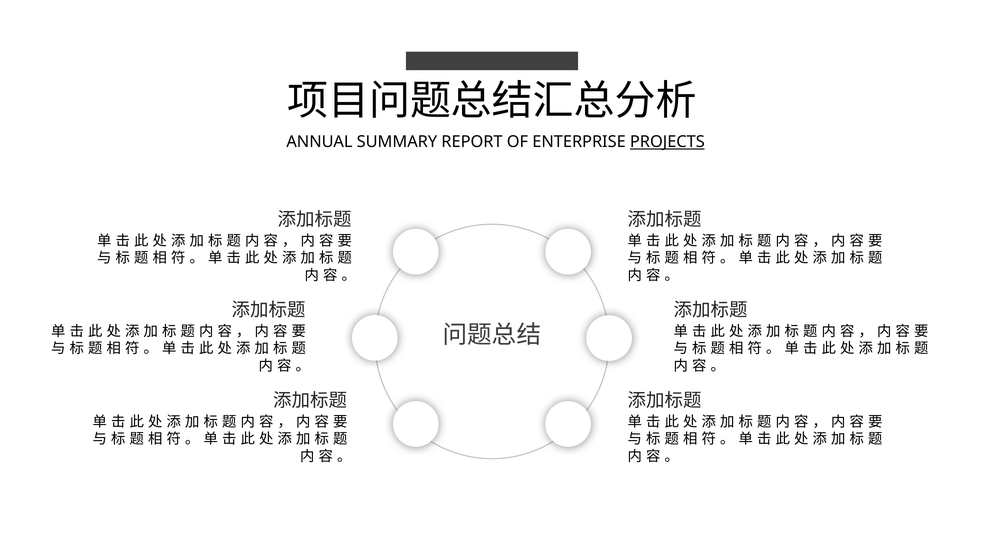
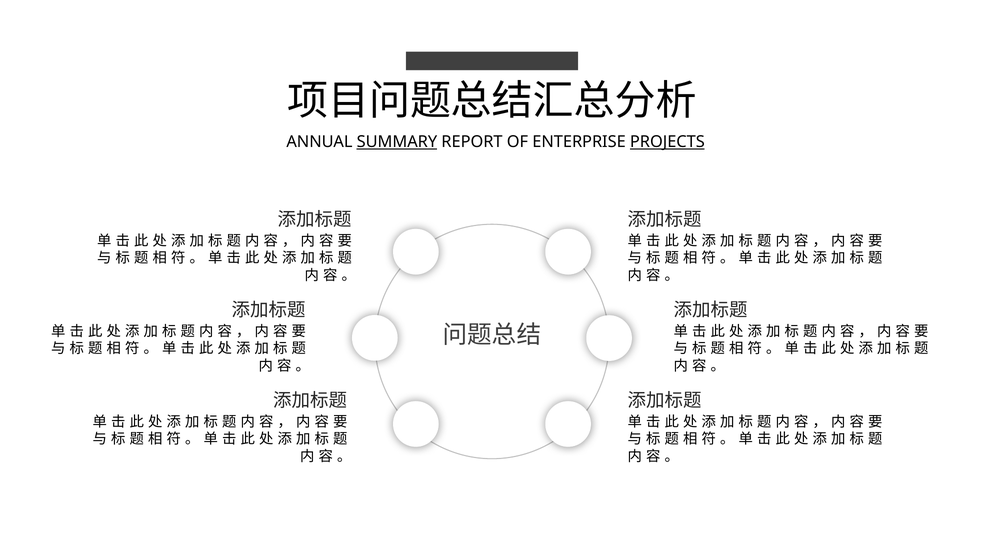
SUMMARY underline: none -> present
